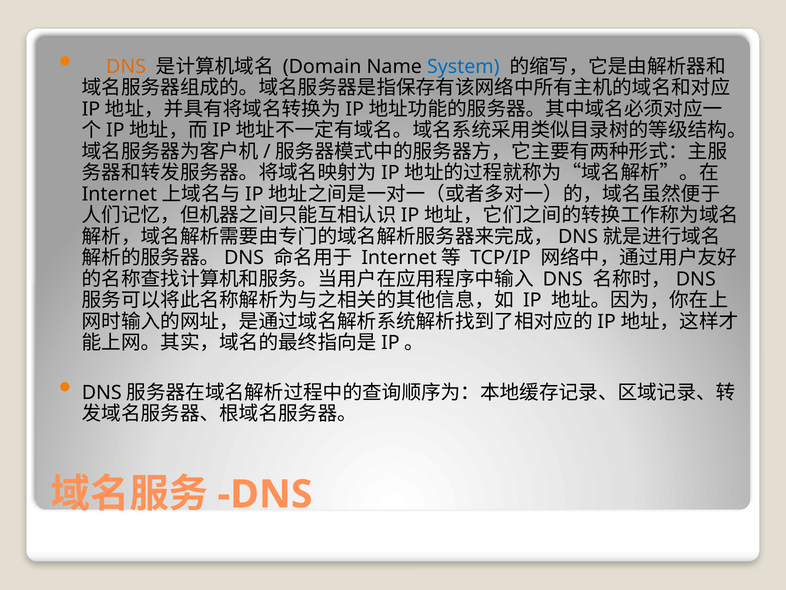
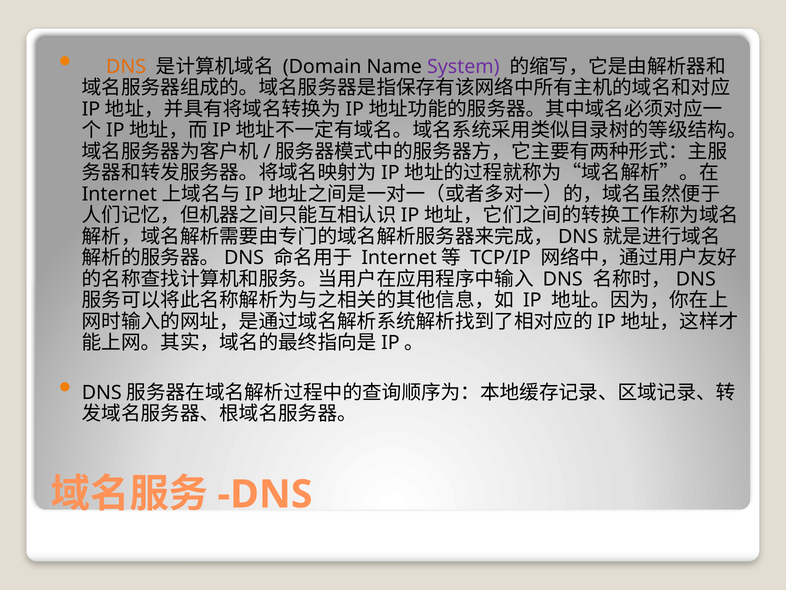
System colour: blue -> purple
